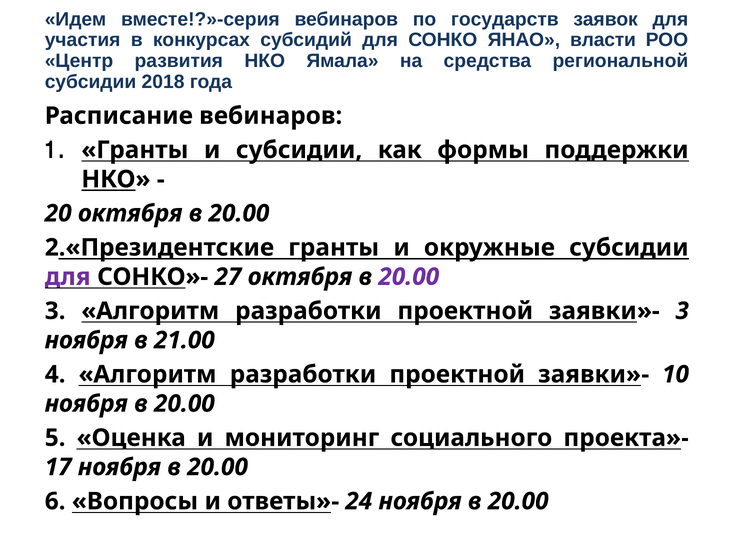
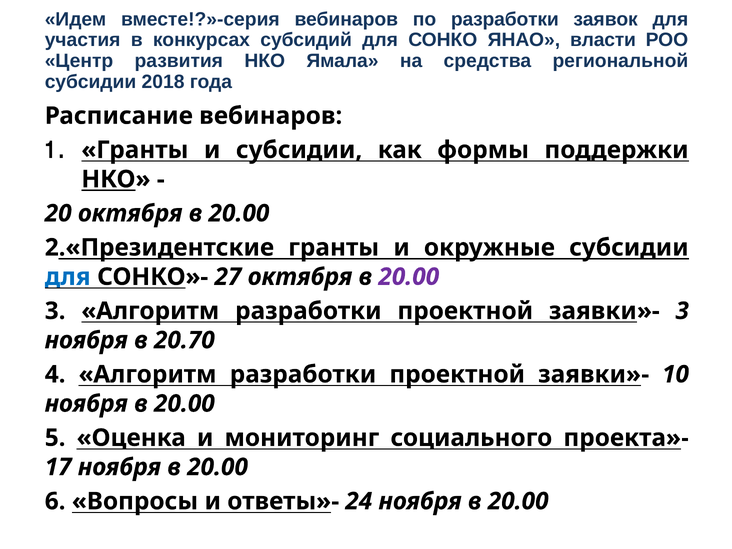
по государств: государств -> разработки
для at (68, 277) colour: purple -> blue
21.00: 21.00 -> 20.70
